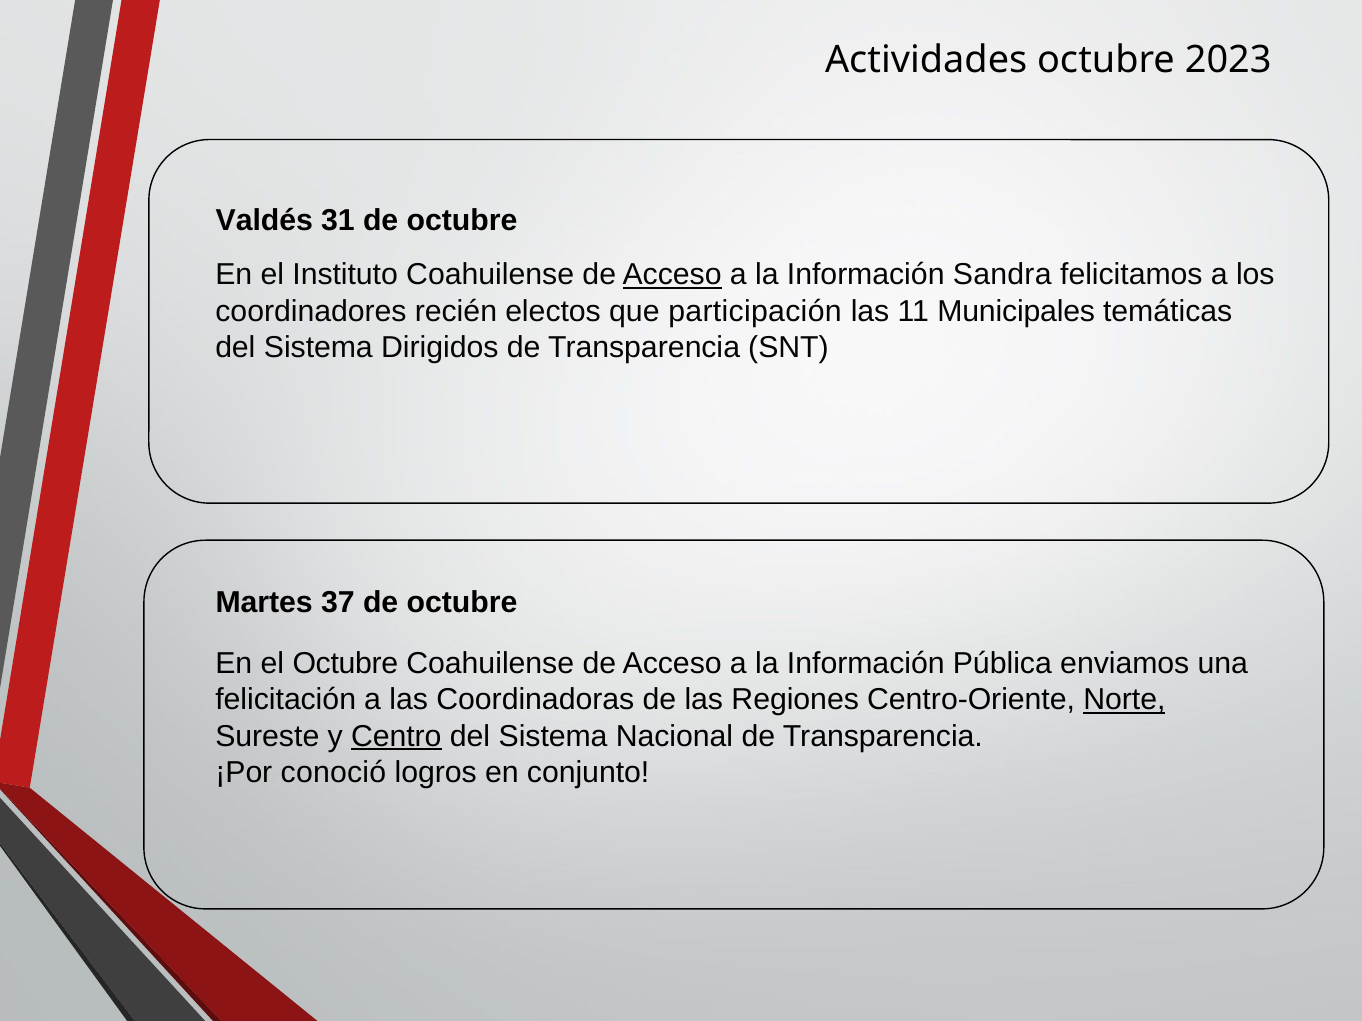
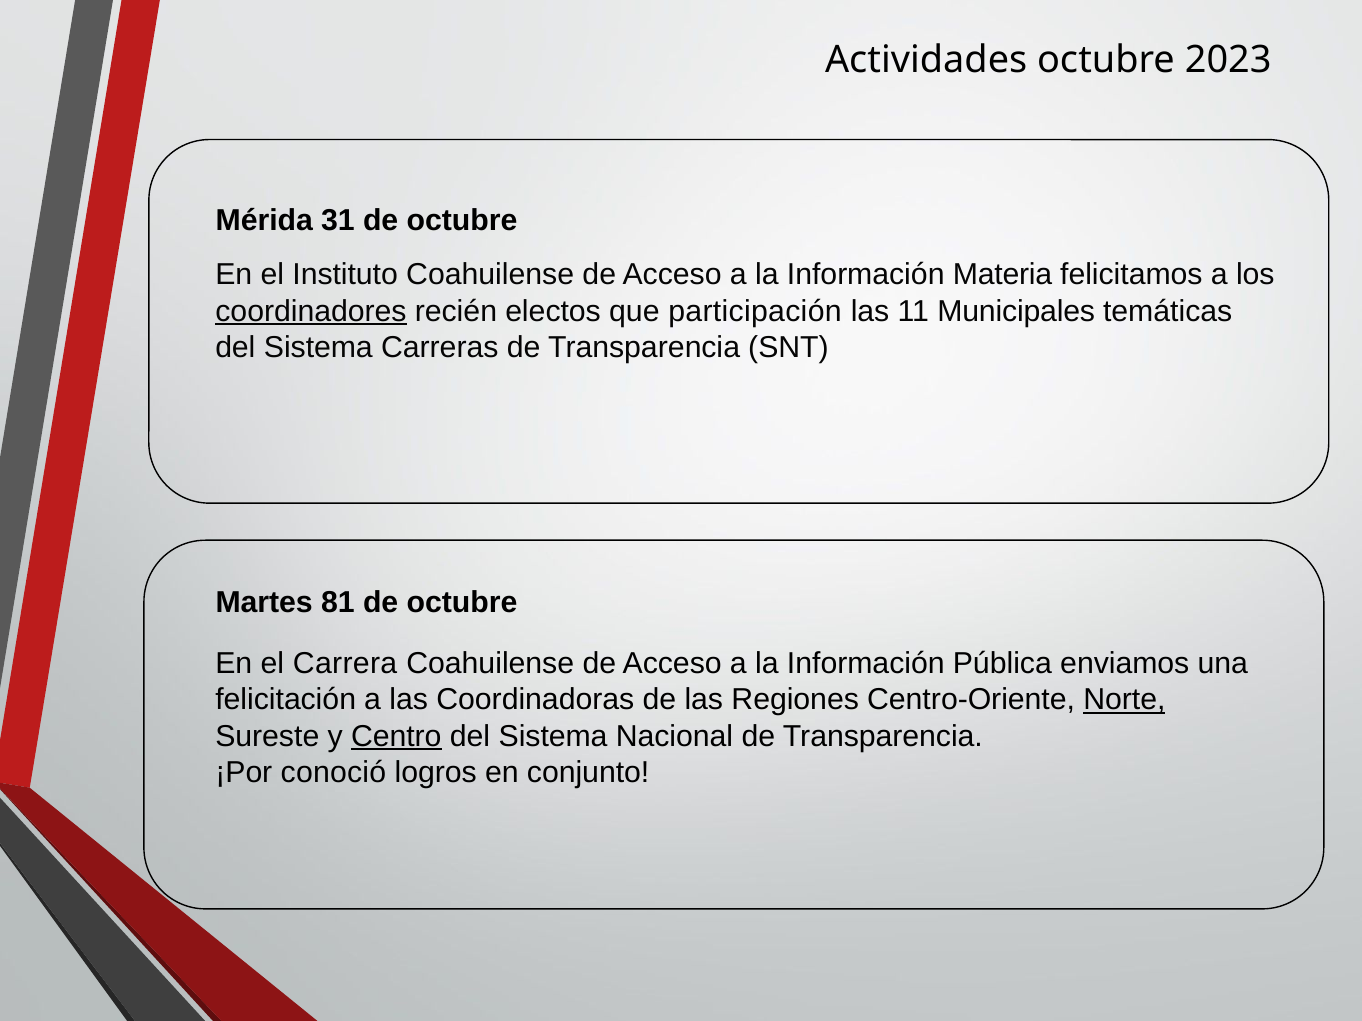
Valdés: Valdés -> Mérida
Acceso at (672, 275) underline: present -> none
Sandra: Sandra -> Materia
coordinadores underline: none -> present
Dirigidos: Dirigidos -> Carreras
37: 37 -> 81
el Octubre: Octubre -> Carrera
